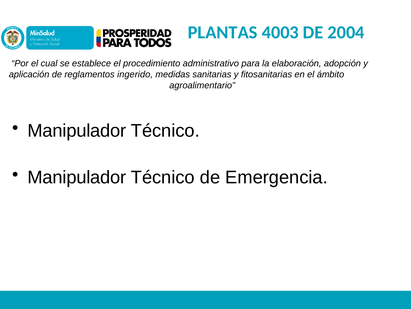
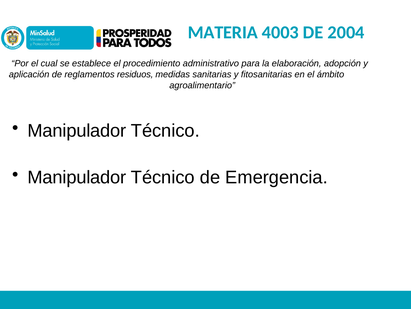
PLANTAS: PLANTAS -> MATERIA
ingerido: ingerido -> residuos
